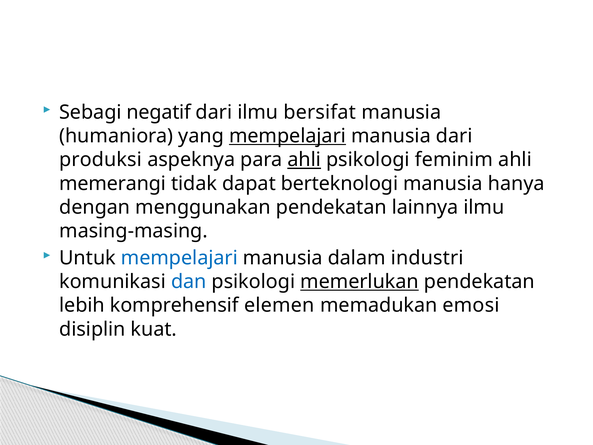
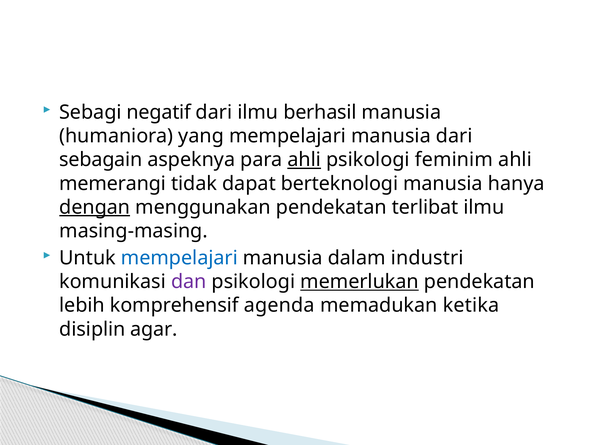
bersifat: bersifat -> berhasil
mempelajari at (287, 136) underline: present -> none
produksi: produksi -> sebagain
dengan underline: none -> present
lainnya: lainnya -> terlibat
dan colour: blue -> purple
elemen: elemen -> agenda
emosi: emosi -> ketika
kuat: kuat -> agar
